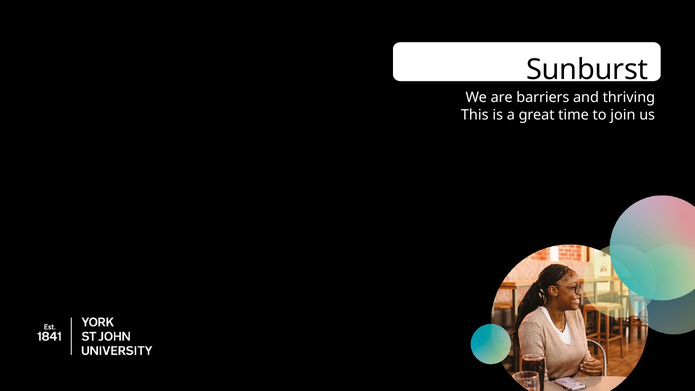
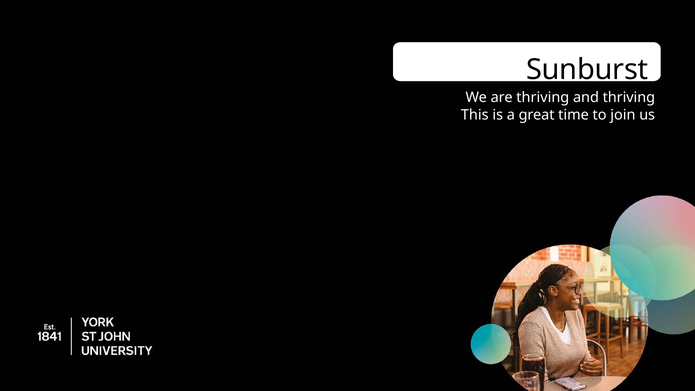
are barriers: barriers -> thriving
